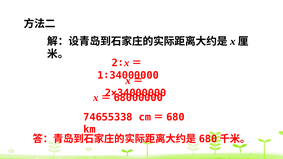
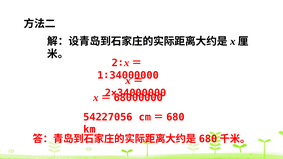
74655338: 74655338 -> 54227056
